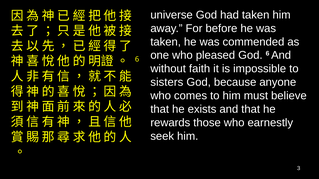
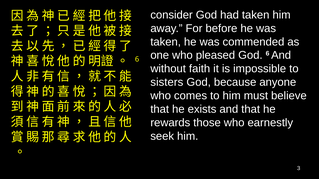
universe: universe -> consider
